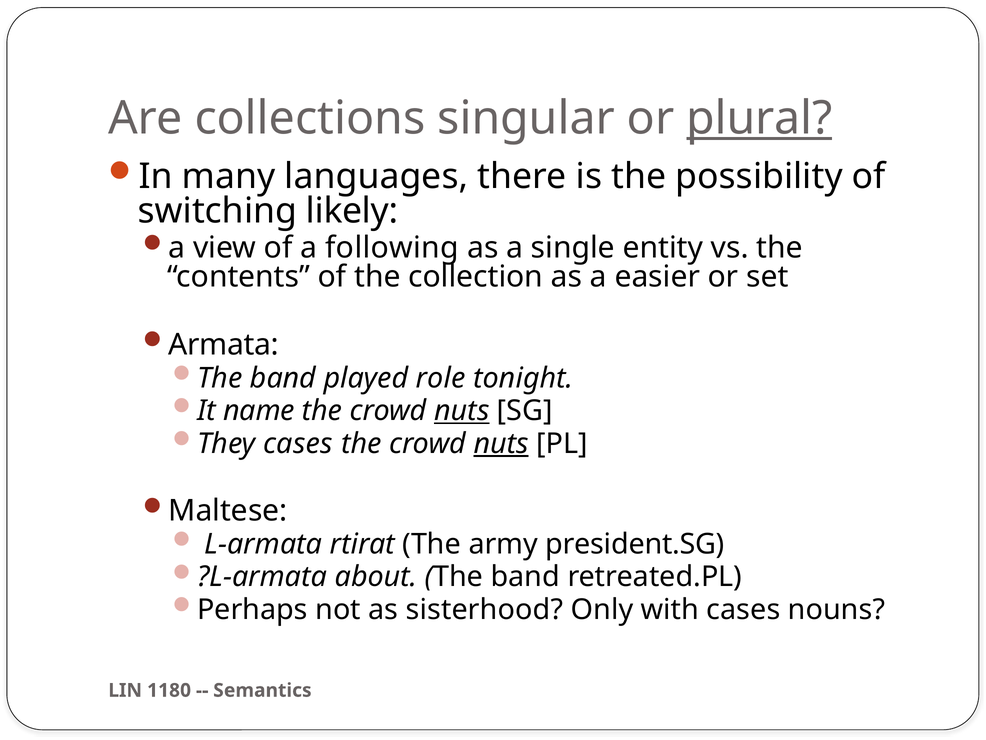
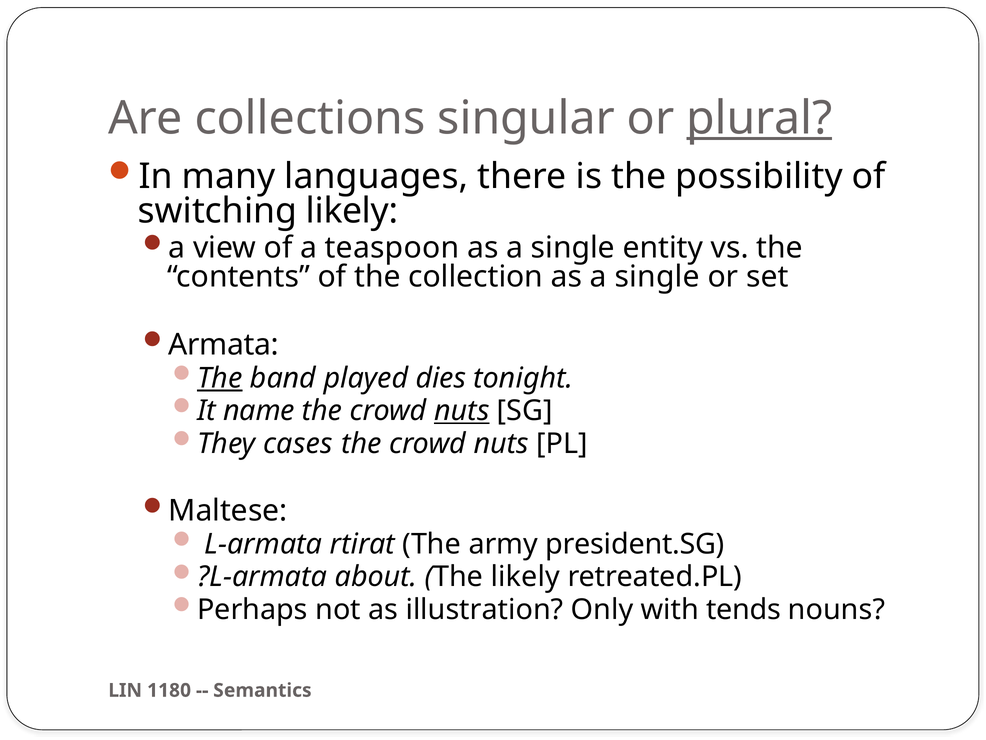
following: following -> teaspoon
collection as a easier: easier -> single
The at (220, 378) underline: none -> present
role: role -> dies
nuts at (501, 443) underline: present -> none
band at (525, 577): band -> likely
sisterhood: sisterhood -> illustration
with cases: cases -> tends
